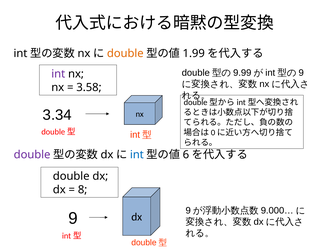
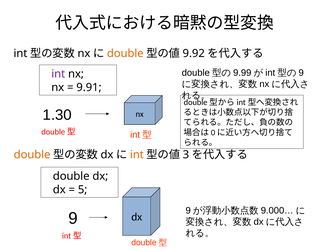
1.99: 1.99 -> 9.92
3.58: 3.58 -> 9.91
3.34: 3.34 -> 1.30
double at (32, 155) colour: purple -> orange
int at (137, 155) colour: blue -> orange
6: 6 -> 3
8: 8 -> 5
